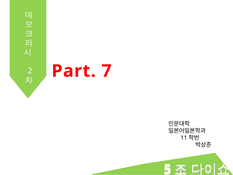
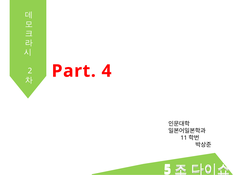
7: 7 -> 4
